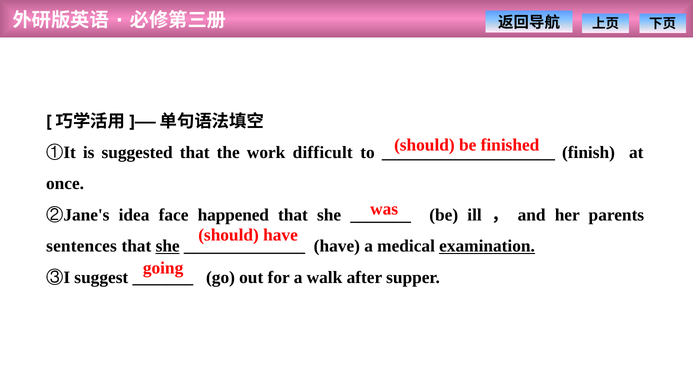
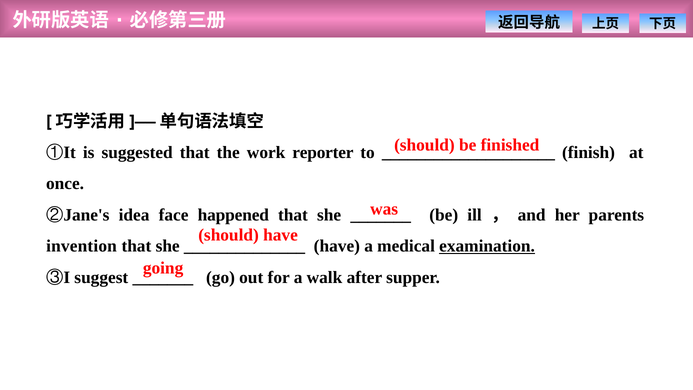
difficult: difficult -> reporter
sentences: sentences -> invention
she at (168, 246) underline: present -> none
